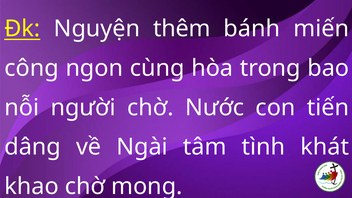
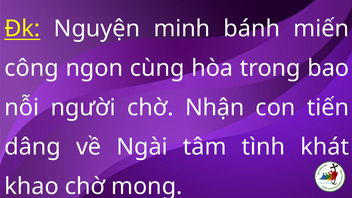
thêm: thêm -> minh
Nước: Nước -> Nhận
